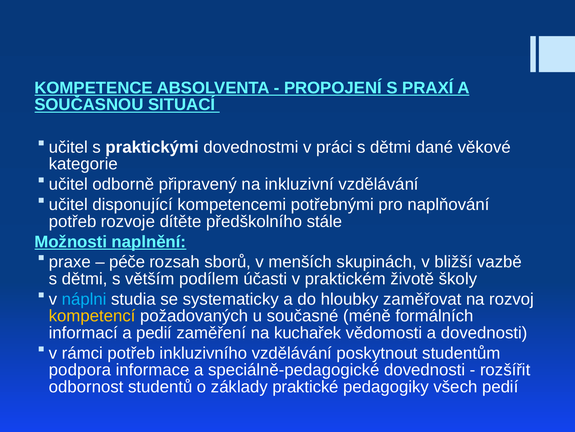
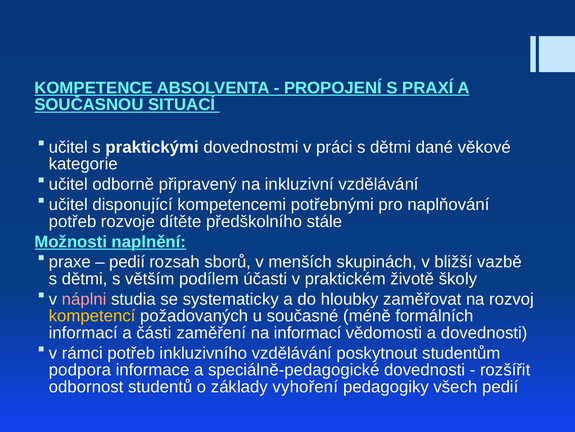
péče at (127, 262): péče -> pedií
náplni colour: light blue -> pink
a pedií: pedií -> části
na kuchařek: kuchařek -> informací
praktické: praktické -> vyhoření
